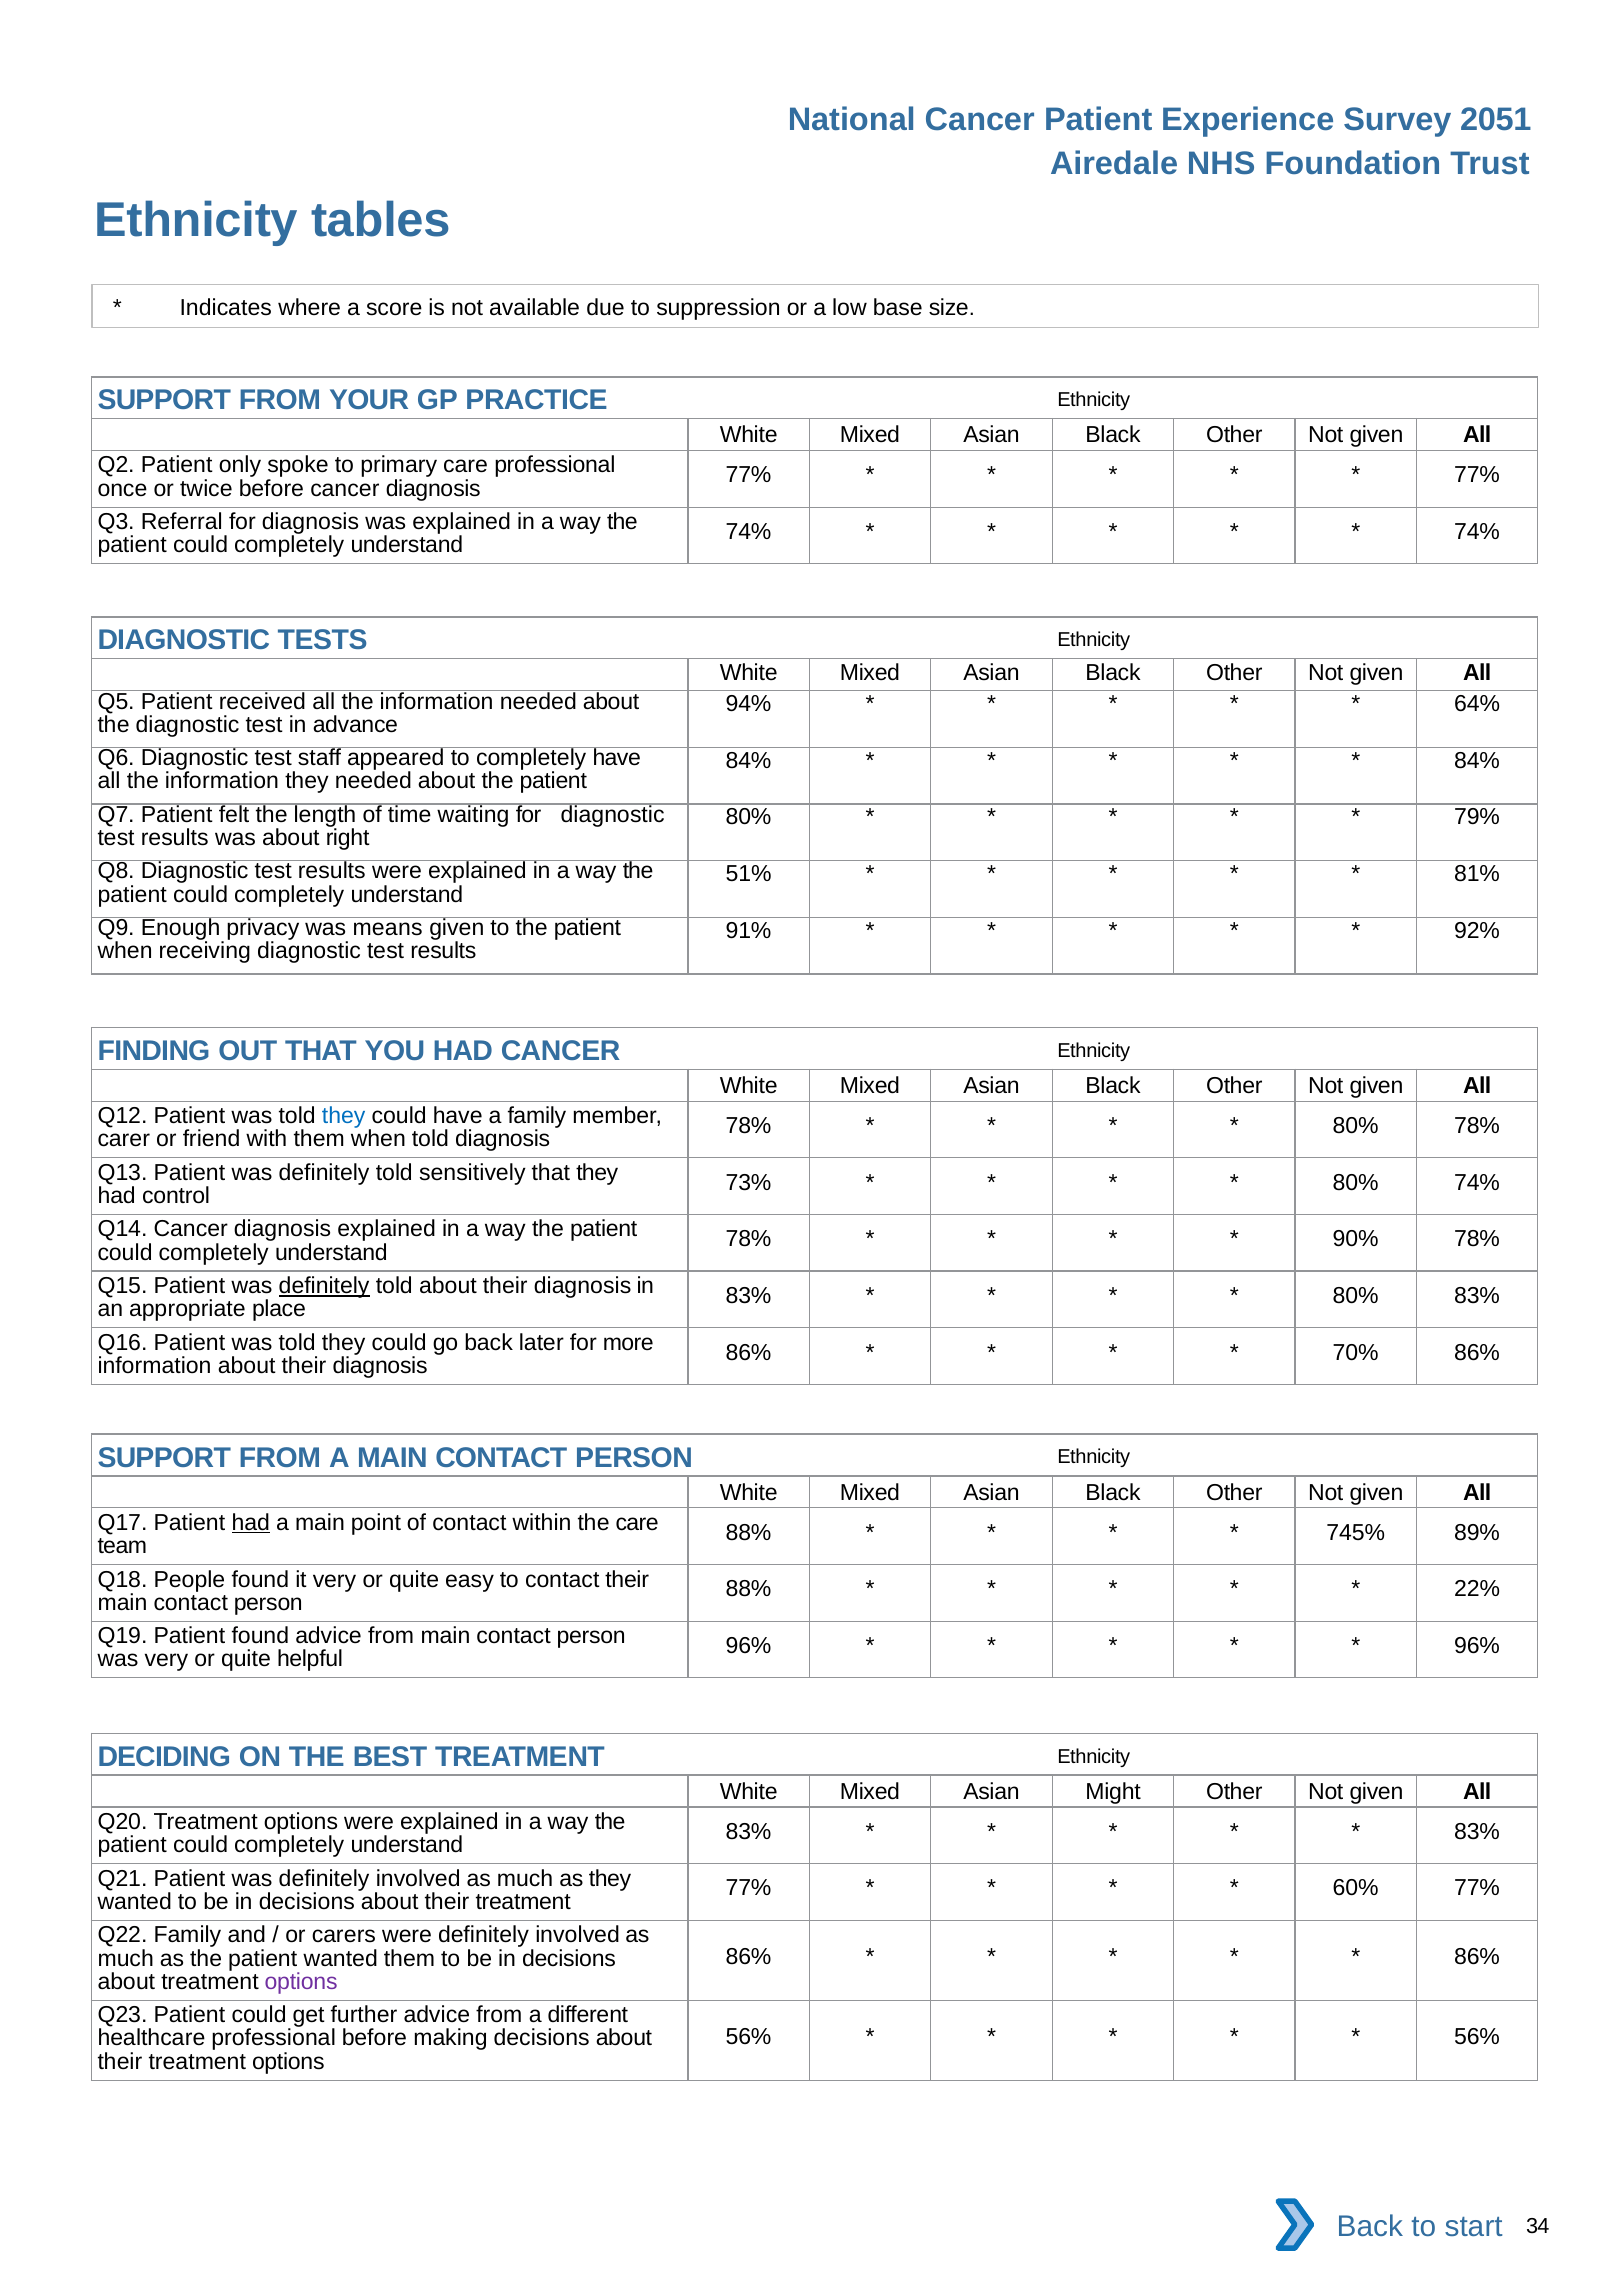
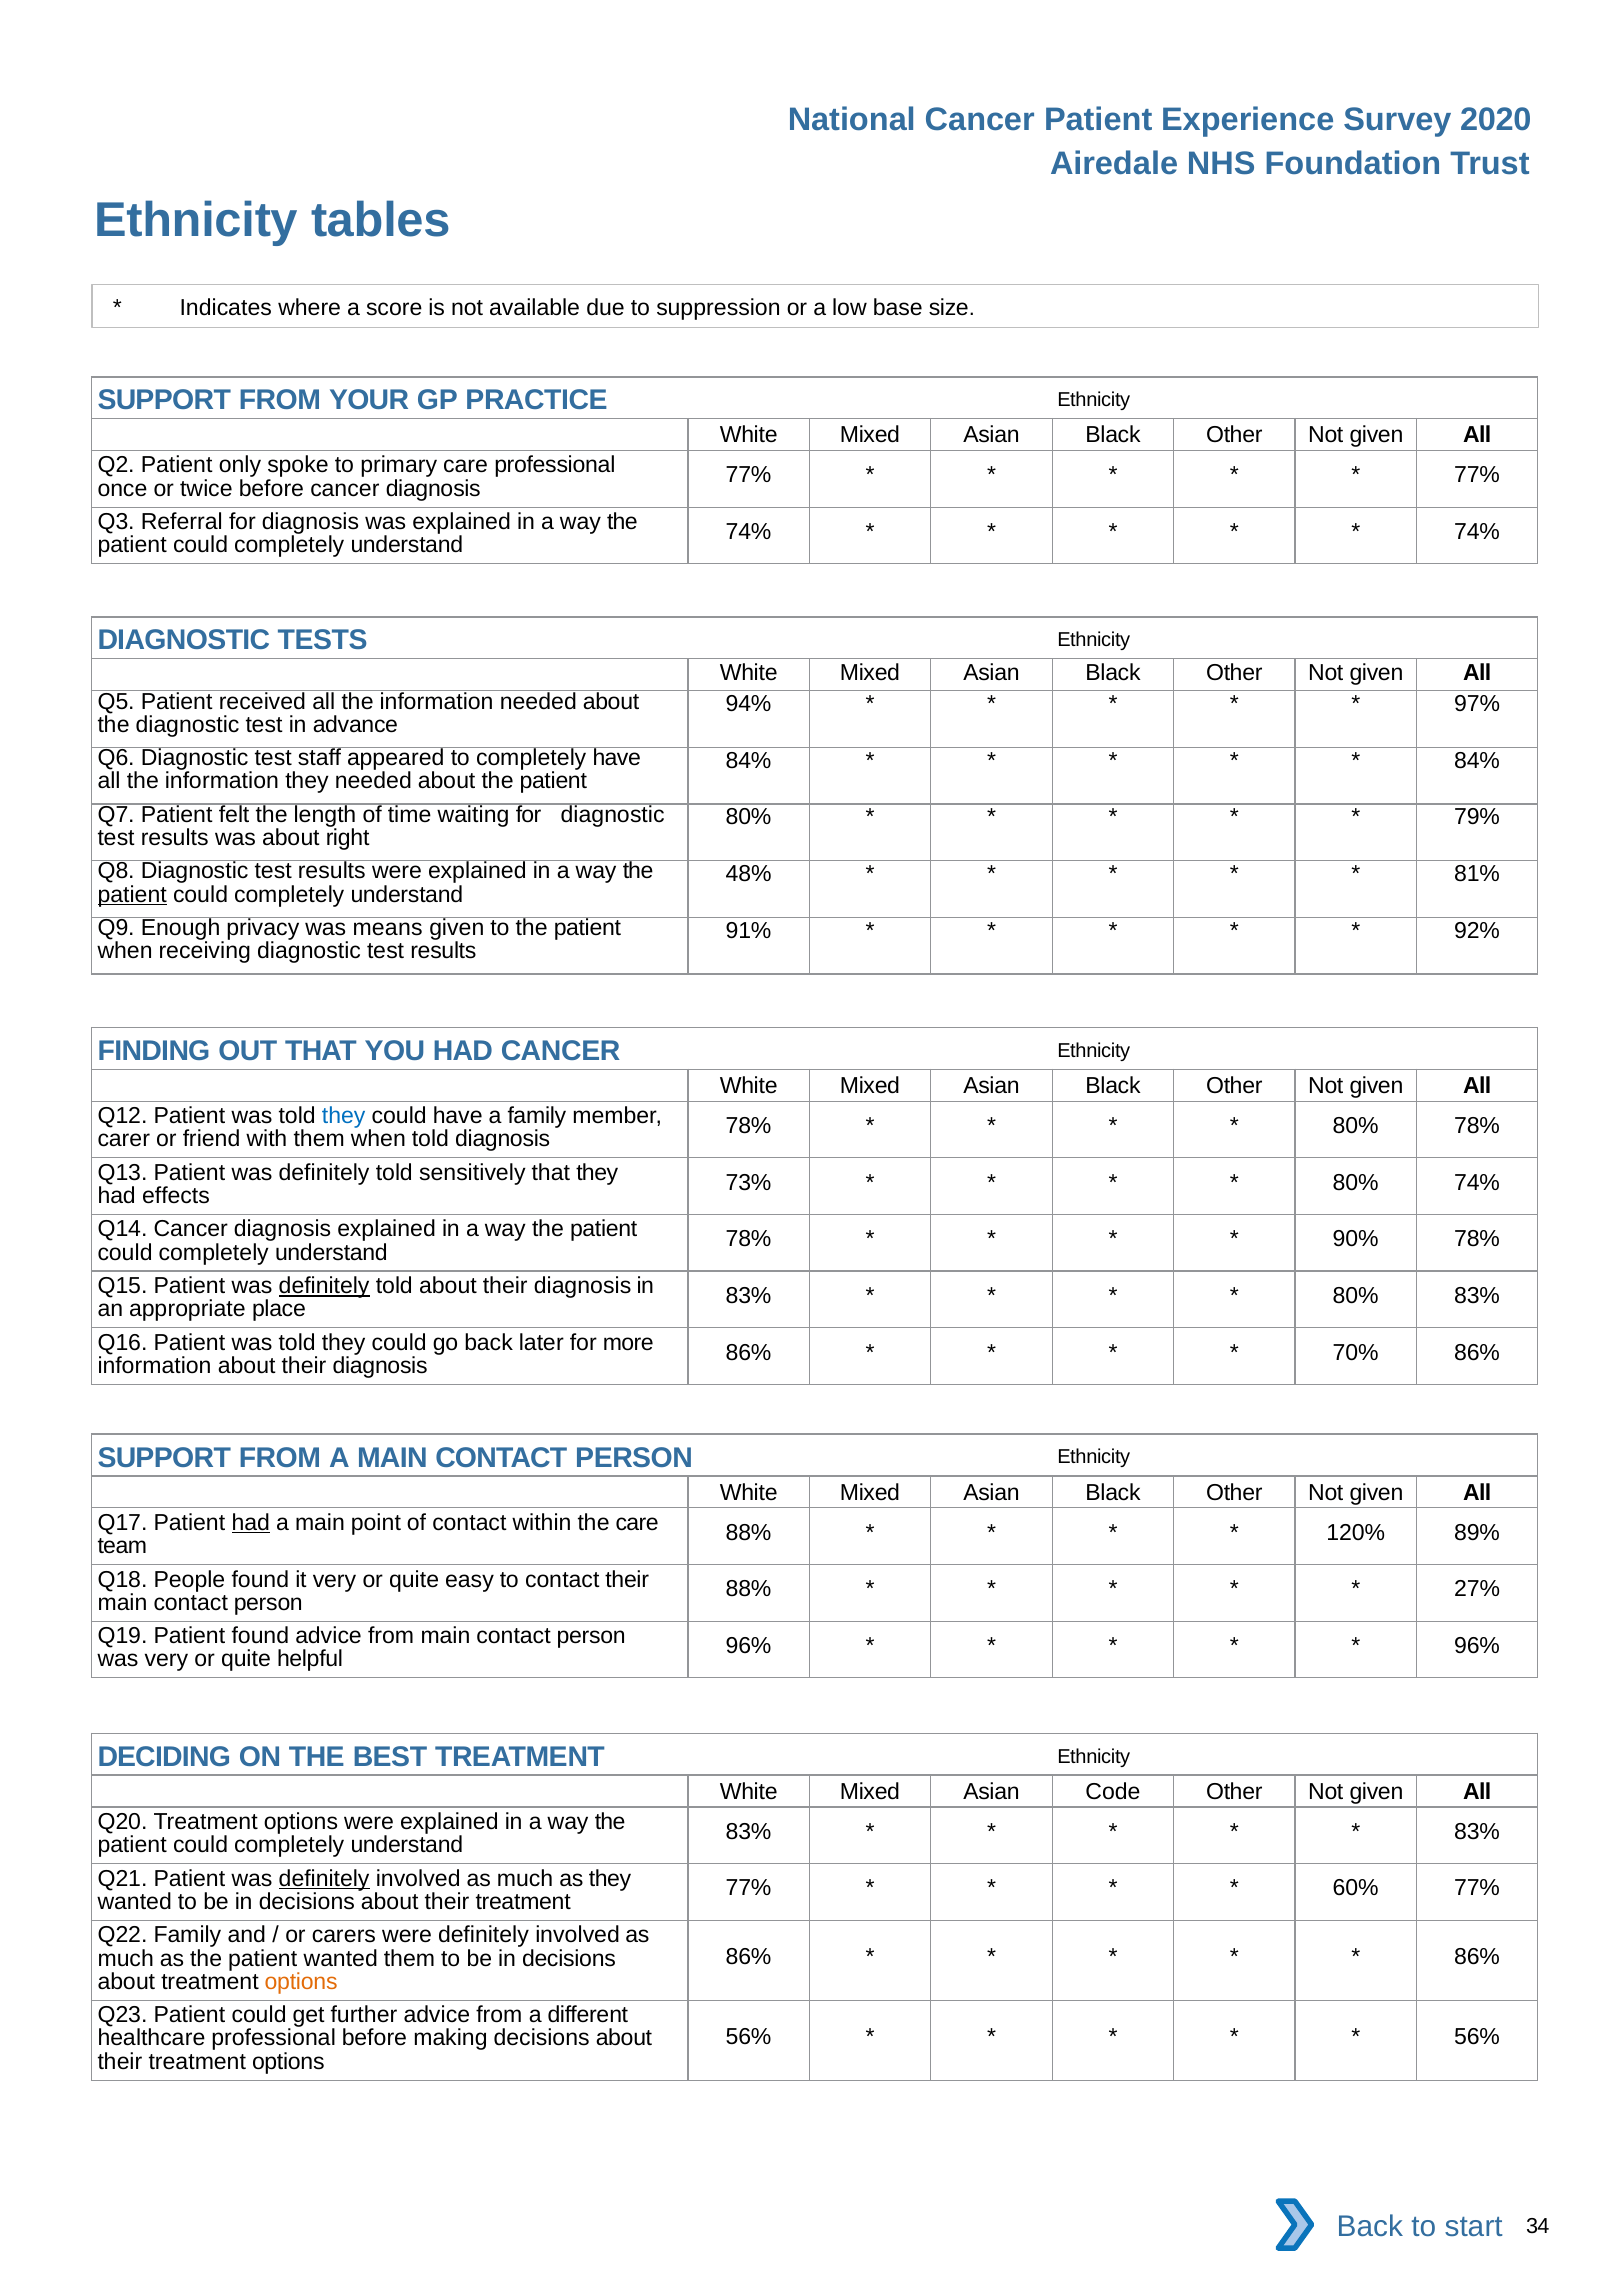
2051: 2051 -> 2020
64%: 64% -> 97%
51%: 51% -> 48%
patient at (132, 894) underline: none -> present
control: control -> effects
745%: 745% -> 120%
22%: 22% -> 27%
Might: Might -> Code
definitely at (324, 1878) underline: none -> present
options at (301, 1981) colour: purple -> orange
